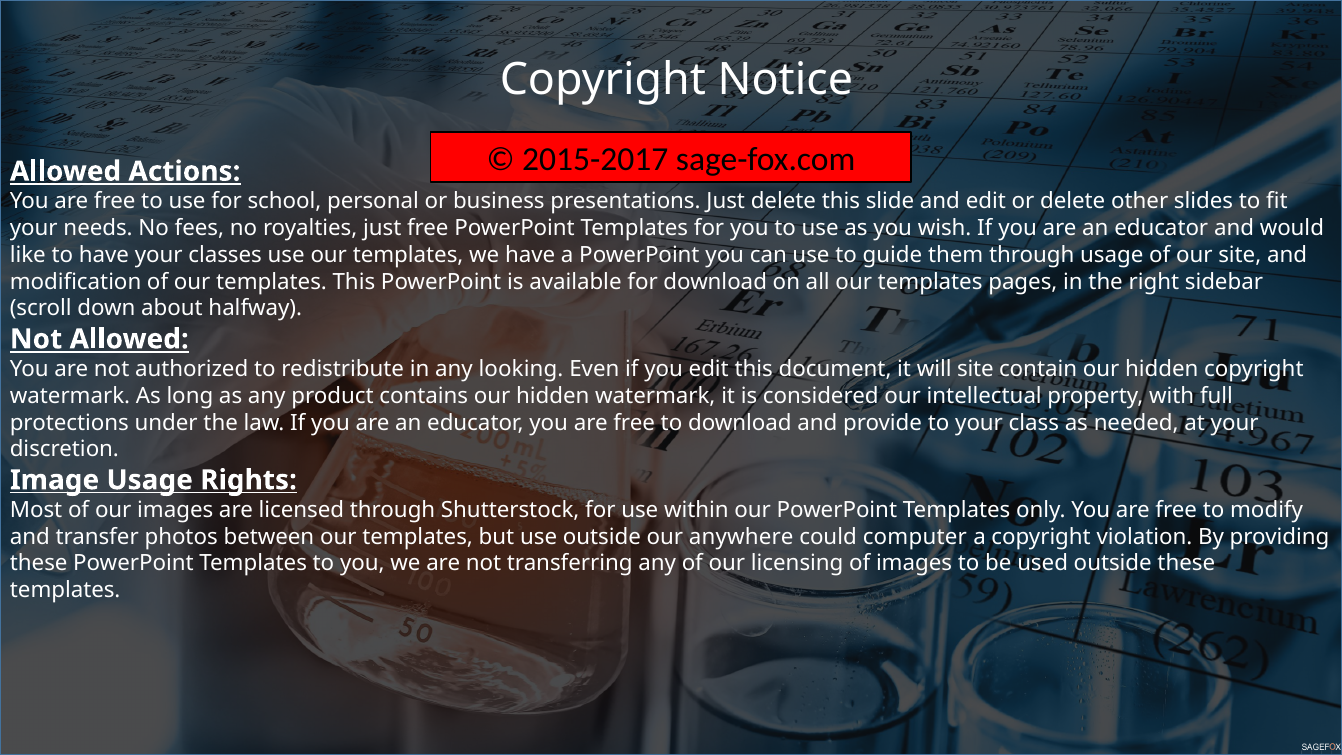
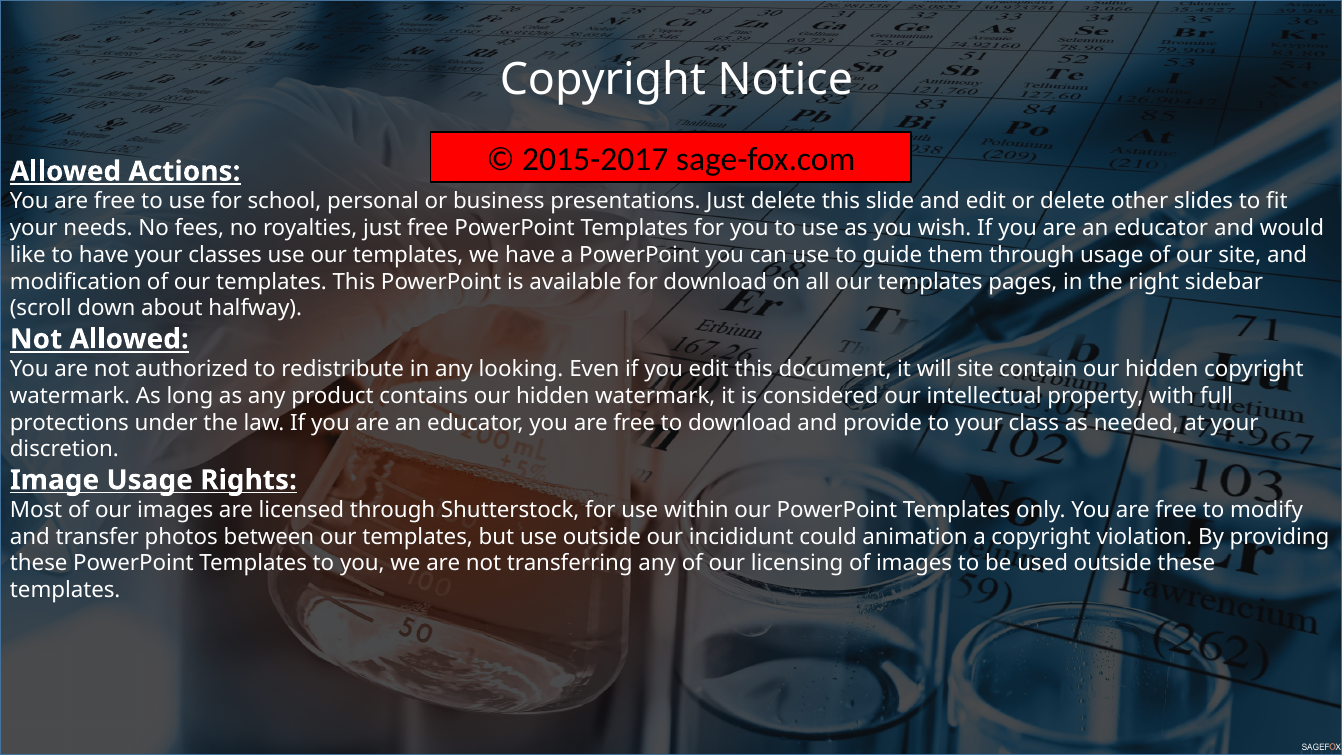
anywhere: anywhere -> incididunt
computer: computer -> animation
